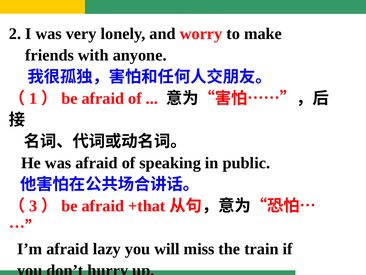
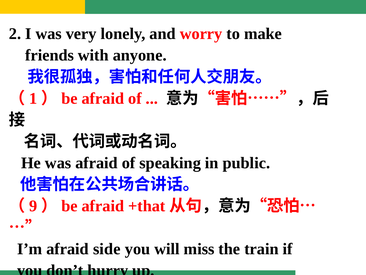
3: 3 -> 9
lazy: lazy -> side
